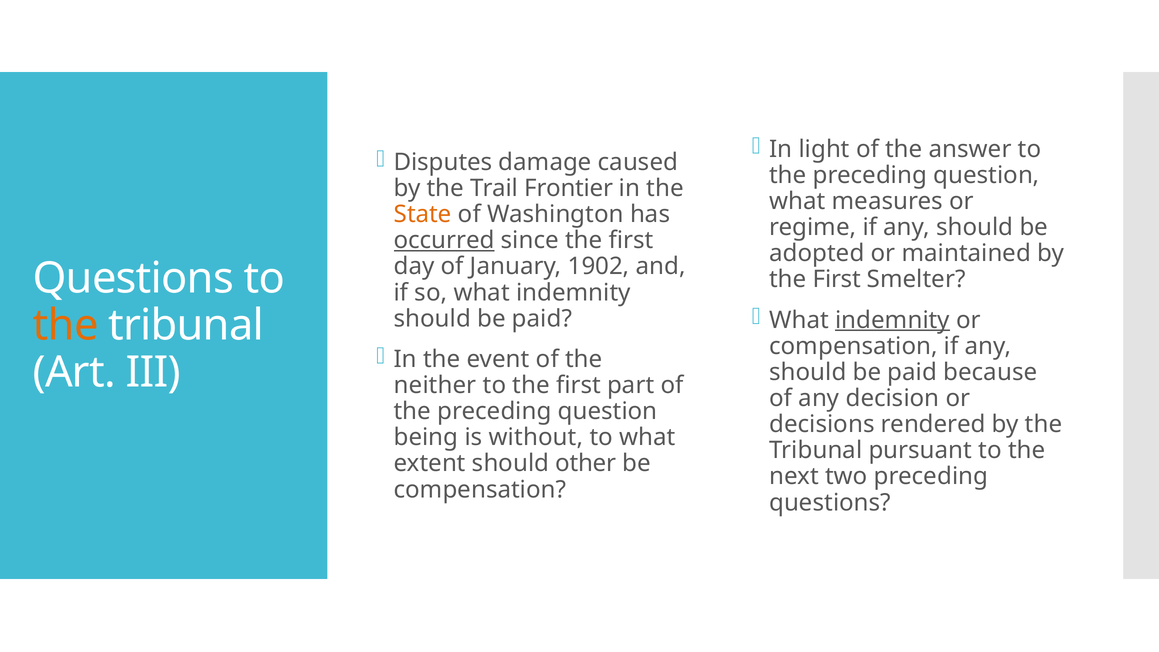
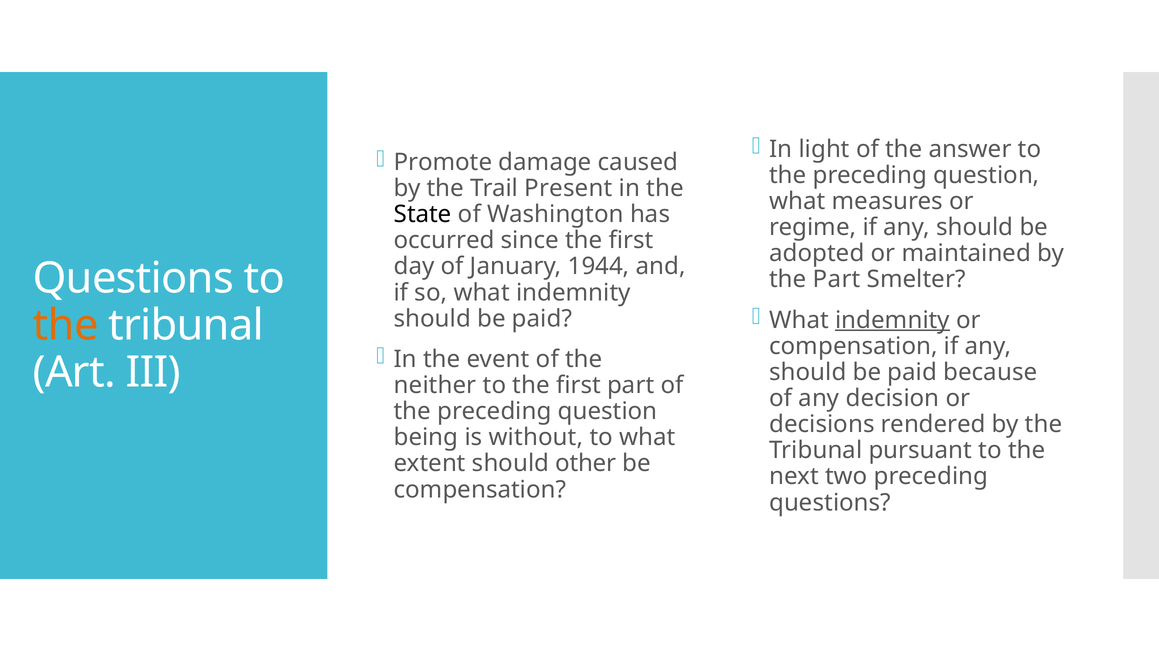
Disputes: Disputes -> Promote
Frontier: Frontier -> Present
State colour: orange -> black
occurred underline: present -> none
1902: 1902 -> 1944
First at (837, 279): First -> Part
